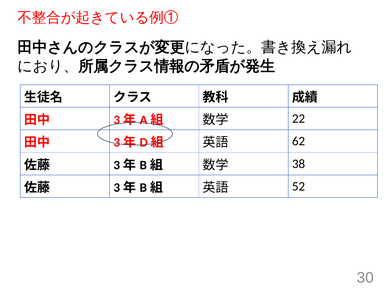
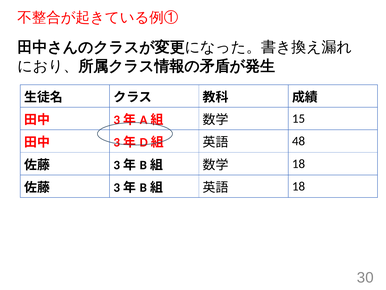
22: 22 -> 15
62: 62 -> 48
38 at (299, 164): 38 -> 18
52 at (299, 186): 52 -> 18
